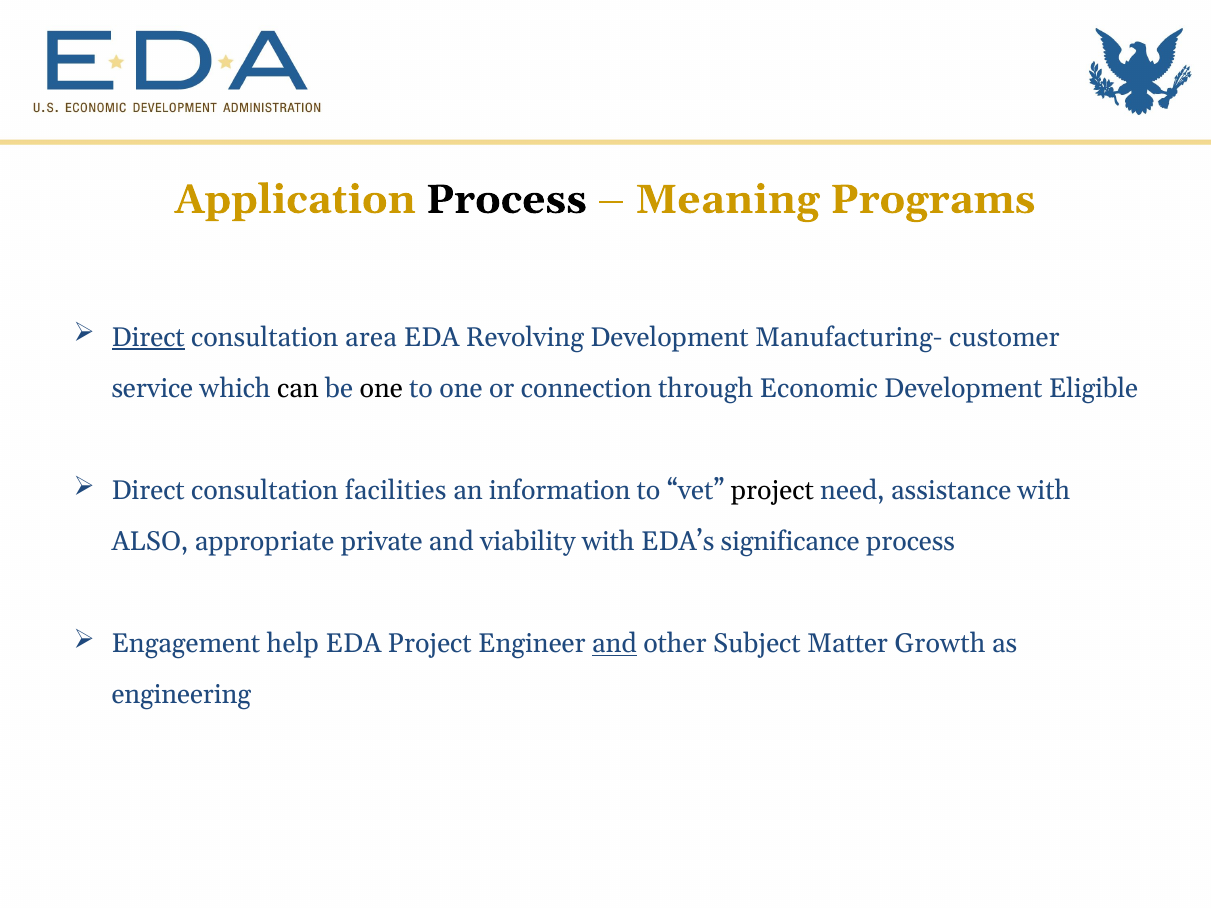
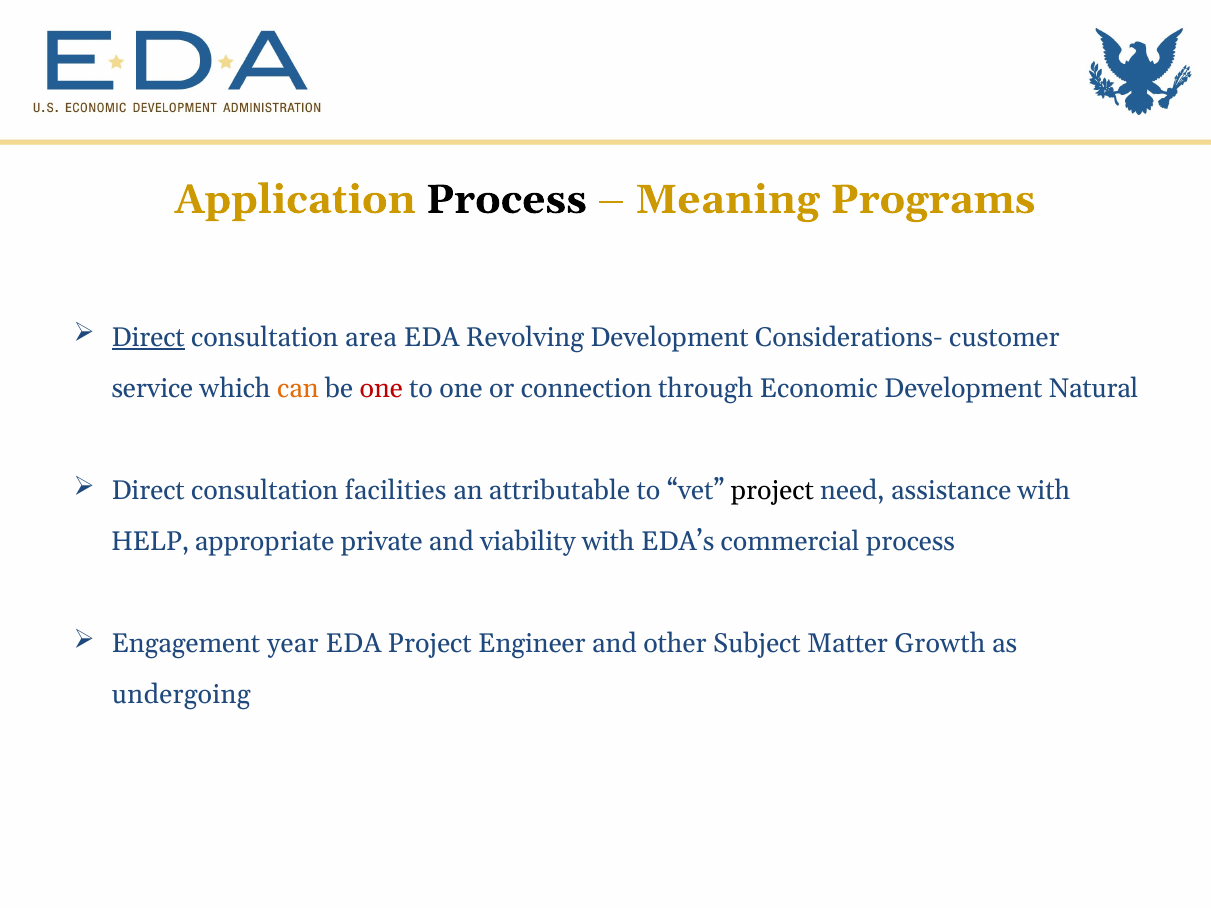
Manufacturing-: Manufacturing- -> Considerations-
can colour: black -> orange
one at (381, 389) colour: black -> red
Eligible: Eligible -> Natural
information: information -> attributable
ALSO: ALSO -> HELP
significance: significance -> commercial
help: help -> year
and at (615, 644) underline: present -> none
engineering: engineering -> undergoing
